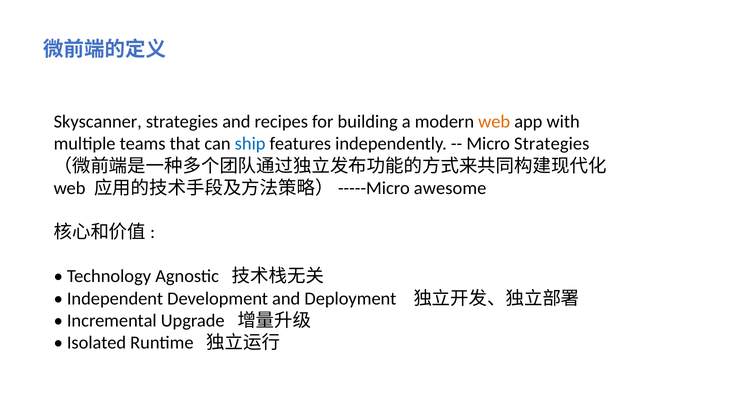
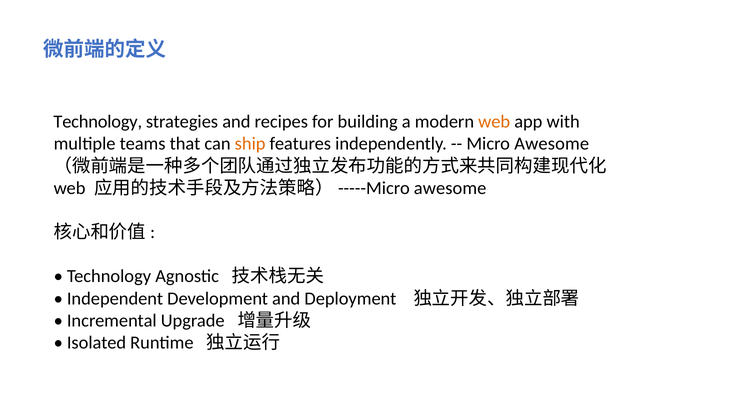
Skyscanner at (98, 122): Skyscanner -> Technology
ship colour: blue -> orange
Micro Strategies: Strategies -> Awesome
